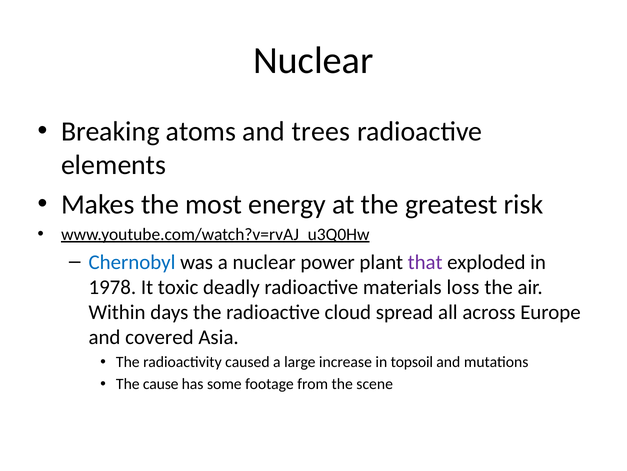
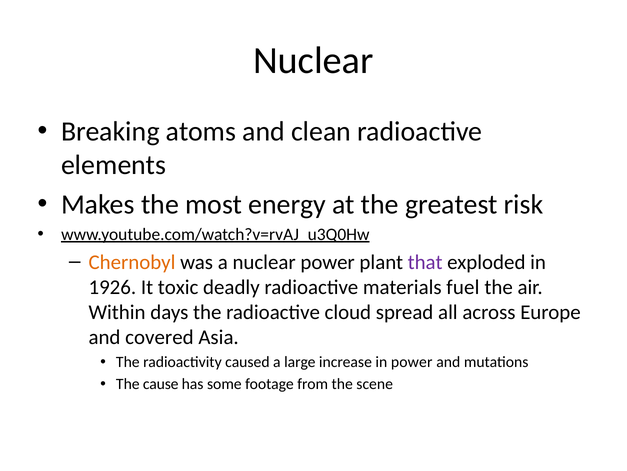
trees: trees -> clean
Chernobyl colour: blue -> orange
1978: 1978 -> 1926
loss: loss -> fuel
in topsoil: topsoil -> power
